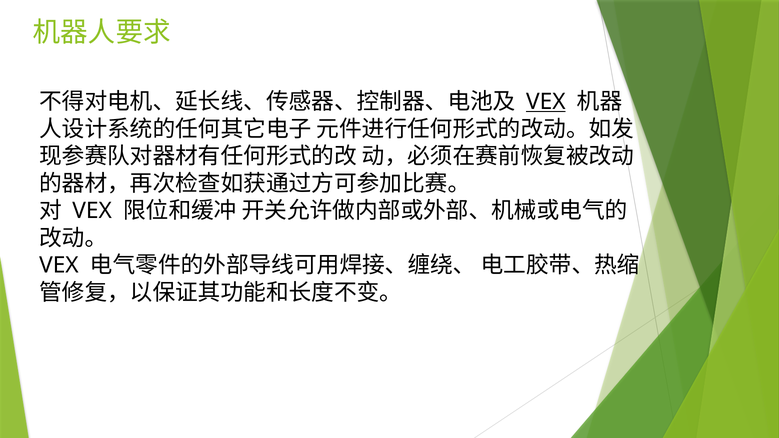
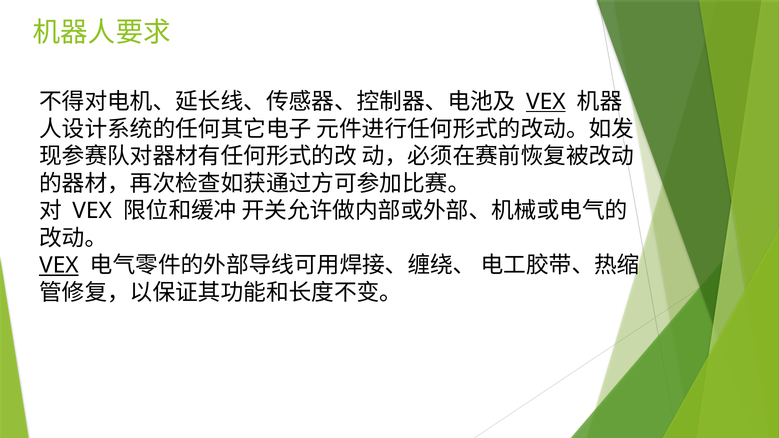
VEX at (59, 265) underline: none -> present
